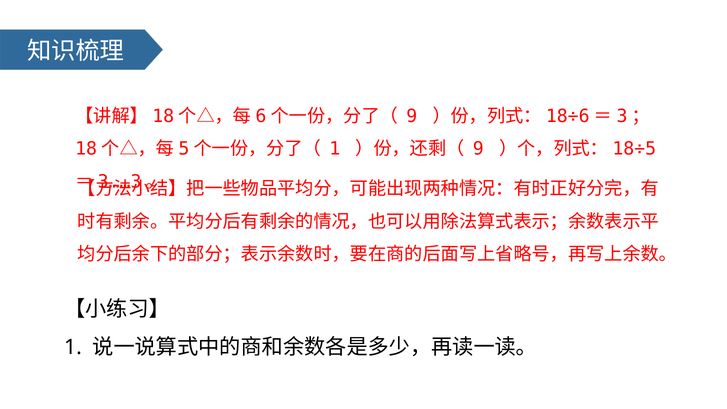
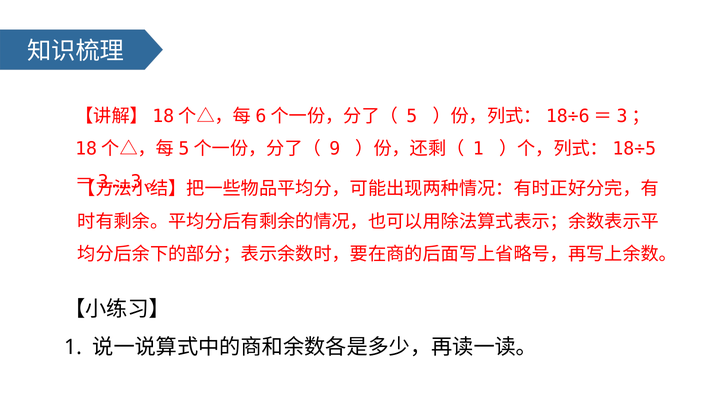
9 at (412, 116): 9 -> 5
1 at (335, 149): 1 -> 9
9 at (478, 149): 9 -> 1
